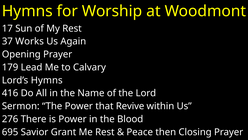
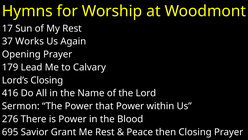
Lord’s Hymns: Hymns -> Closing
that Revive: Revive -> Power
